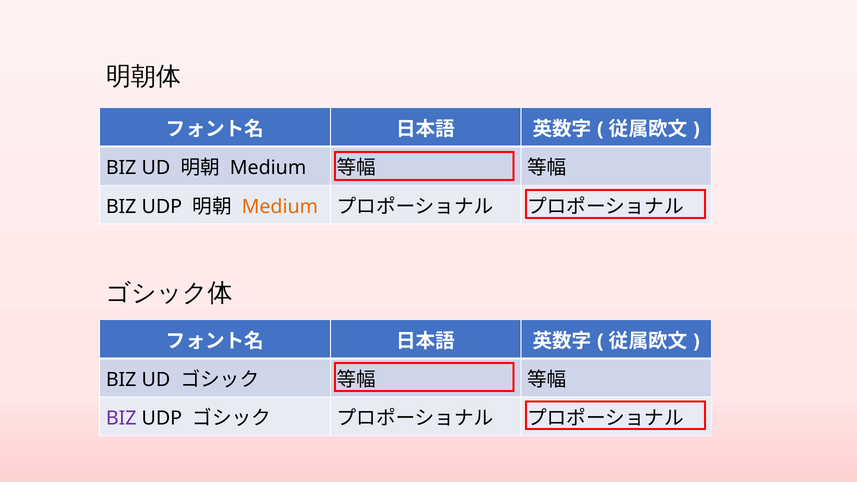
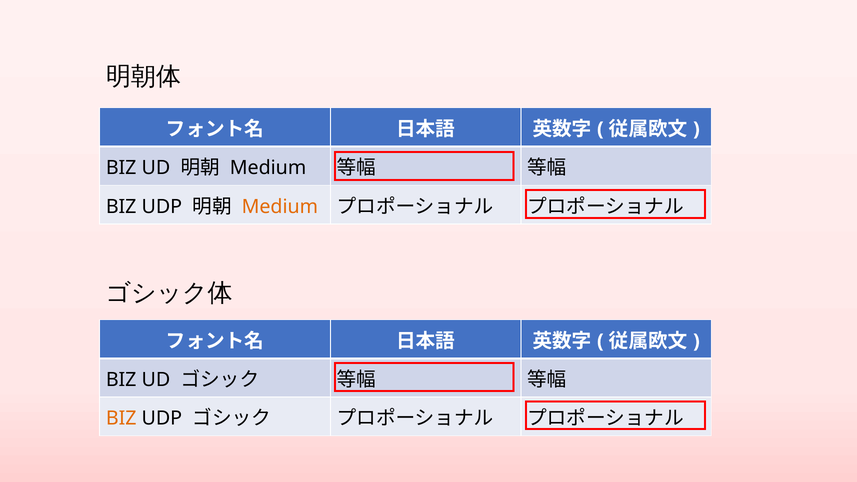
BIZ at (121, 418) colour: purple -> orange
